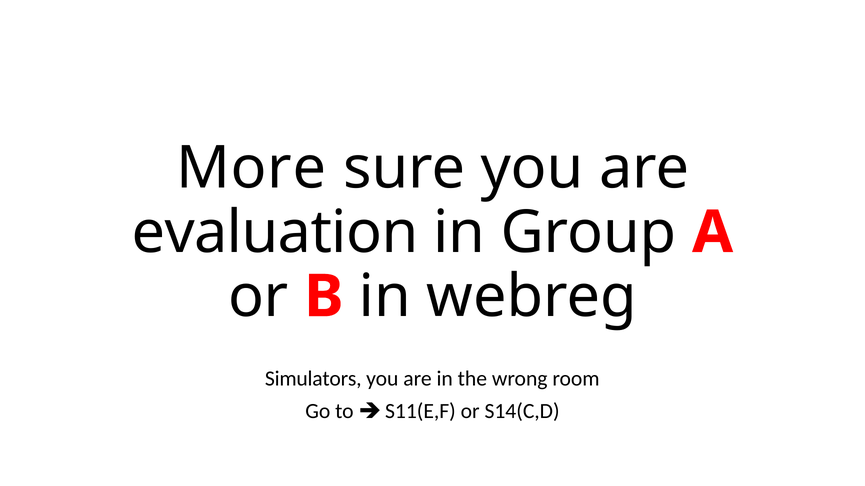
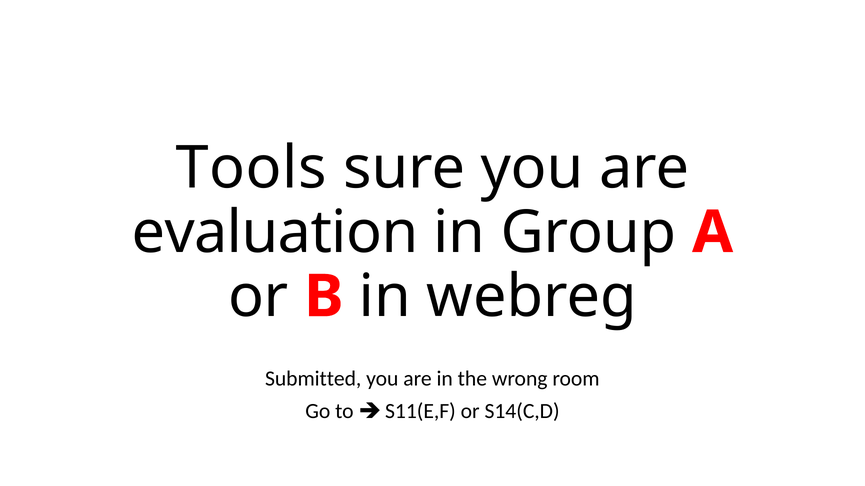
More: More -> Tools
Simulators: Simulators -> Submitted
